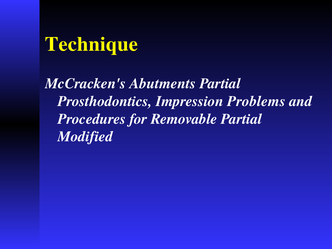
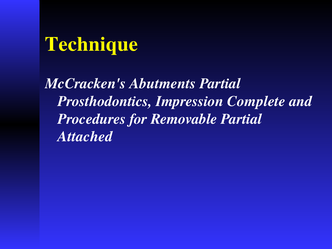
Problems: Problems -> Complete
Modified: Modified -> Attached
